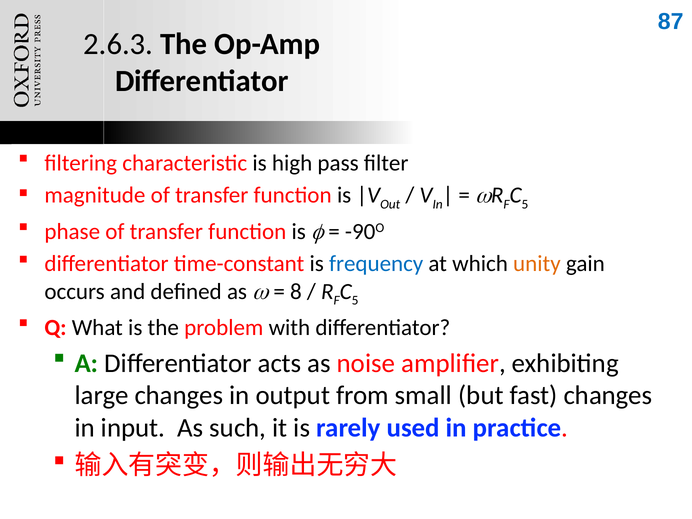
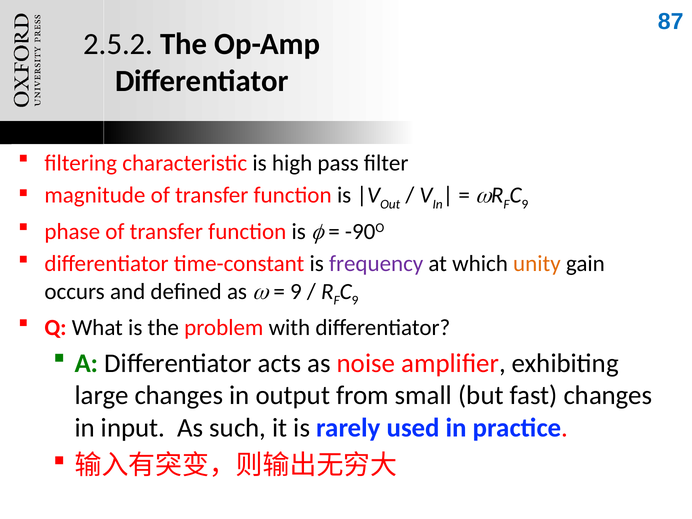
2.6.3: 2.6.3 -> 2.5.2
5 at (525, 204): 5 -> 9
frequency colour: blue -> purple
8 at (296, 291): 8 -> 9
5 at (355, 300): 5 -> 9
